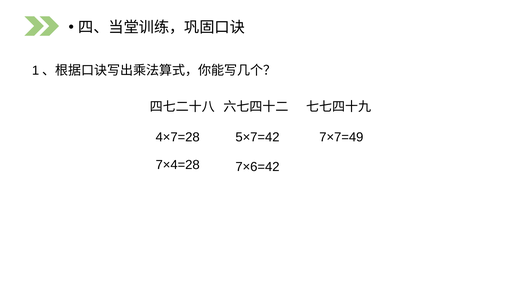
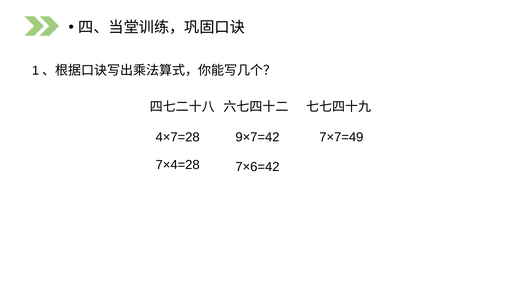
5×7=42: 5×7=42 -> 9×7=42
